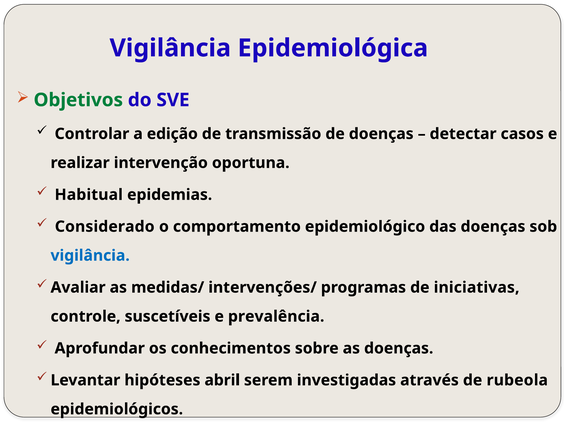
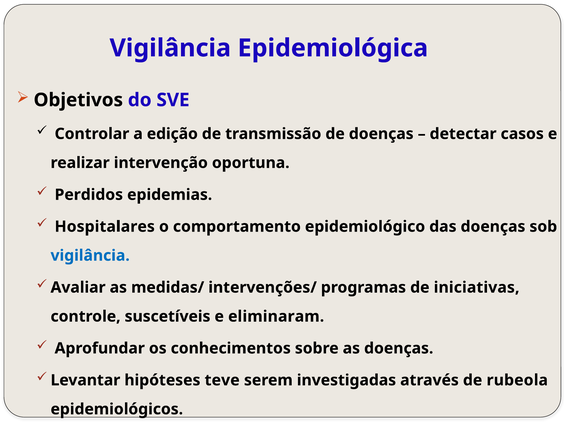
Objetivos colour: green -> black
Habitual: Habitual -> Perdidos
Considerado: Considerado -> Hospitalares
prevalência: prevalência -> eliminaram
abril: abril -> teve
